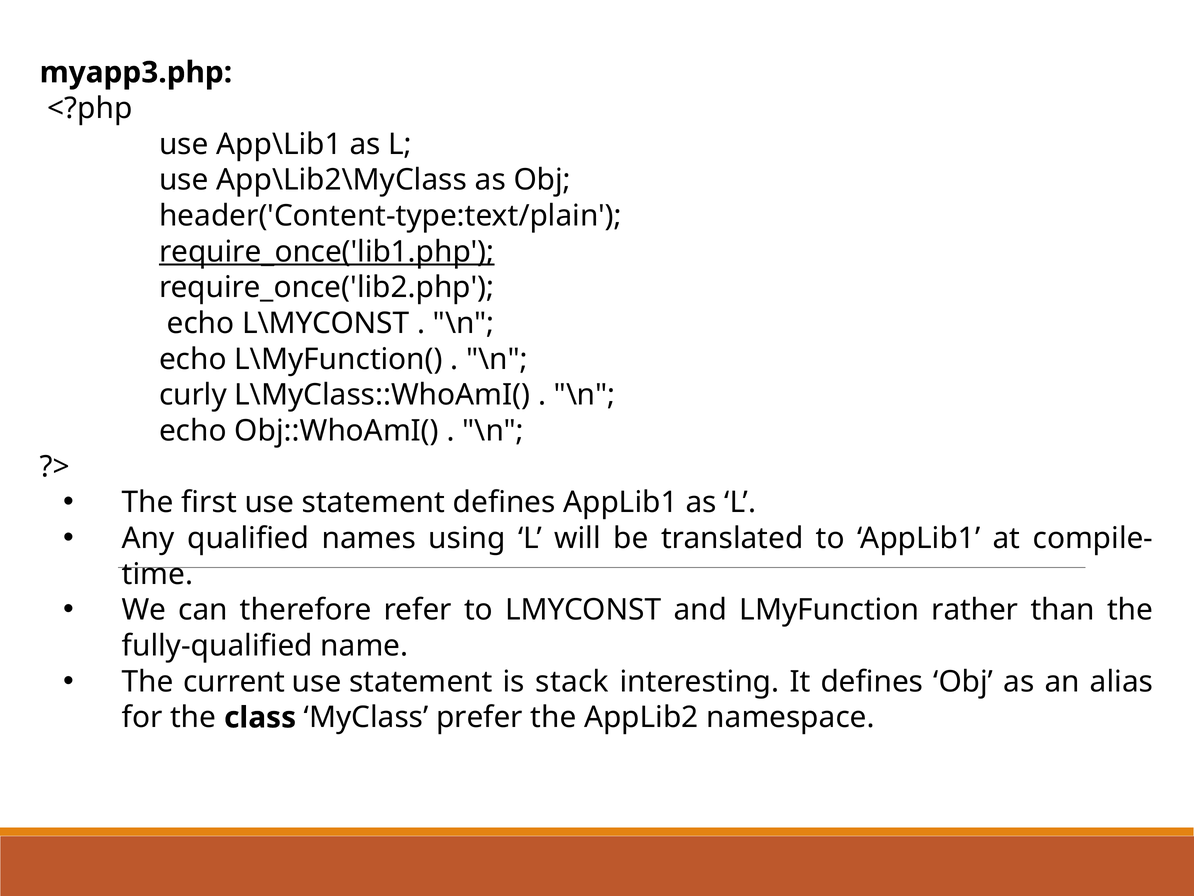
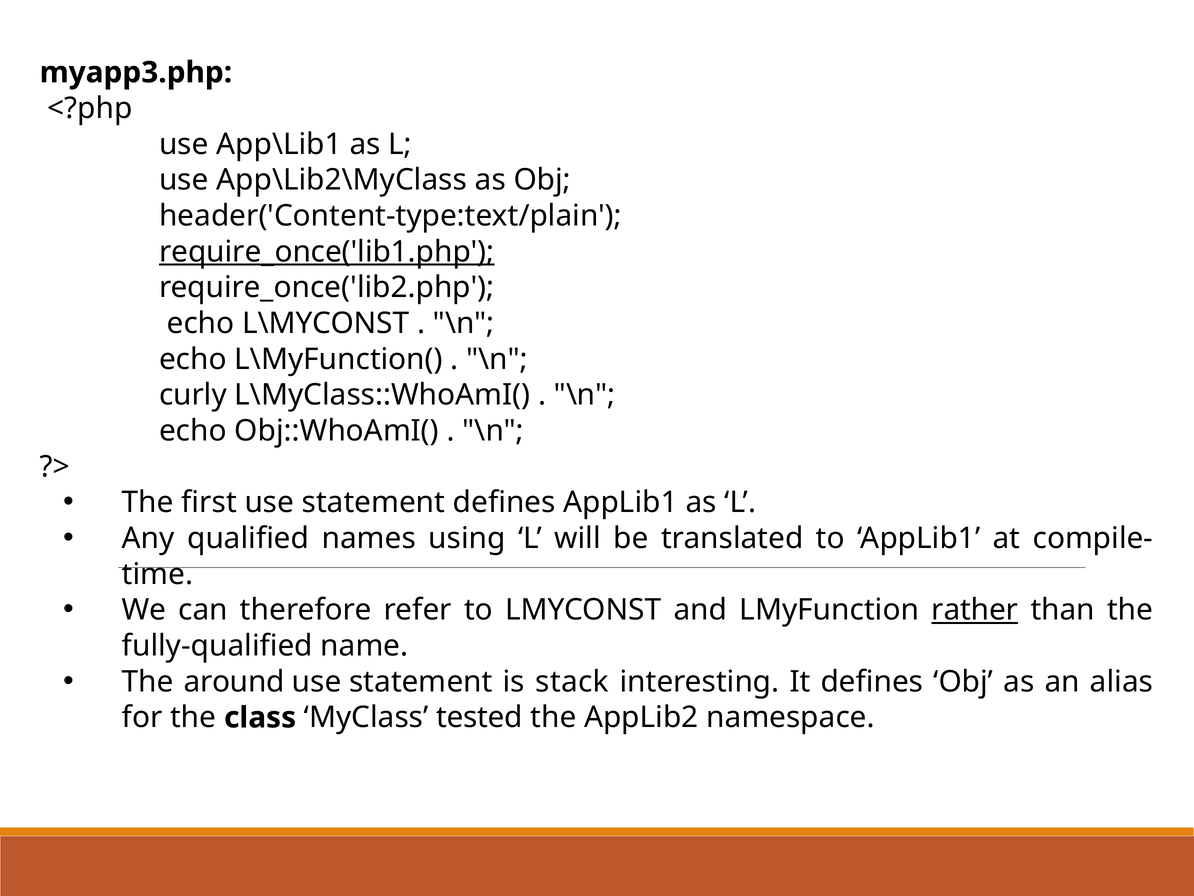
rather underline: none -> present
current: current -> around
prefer: prefer -> tested
